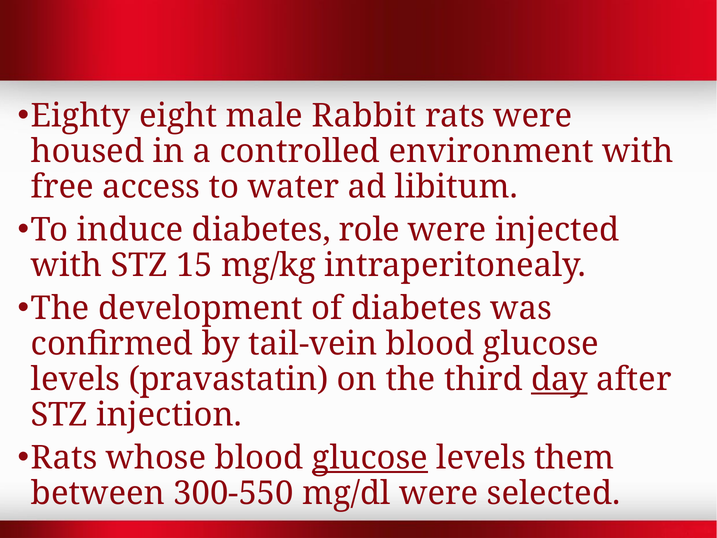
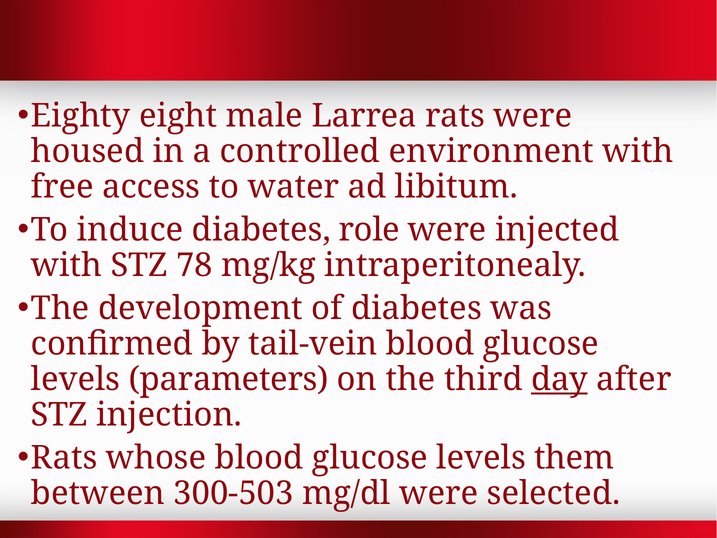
Rabbit: Rabbit -> Larrea
15: 15 -> 78
pravastatin: pravastatin -> parameters
glucose at (370, 457) underline: present -> none
300-550: 300-550 -> 300-503
